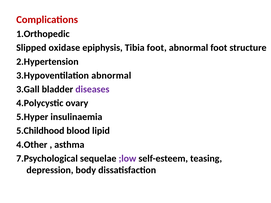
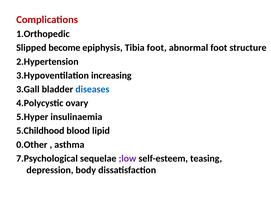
oxidase: oxidase -> become
3.Hypoventilation abnormal: abnormal -> increasing
diseases colour: purple -> blue
4.Other: 4.Other -> 0.Other
